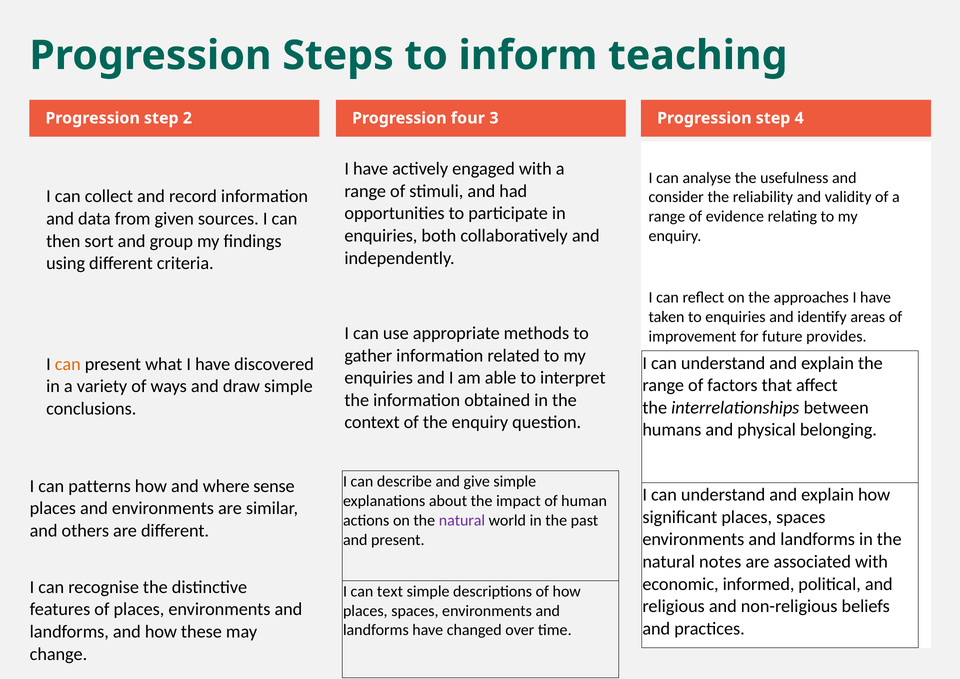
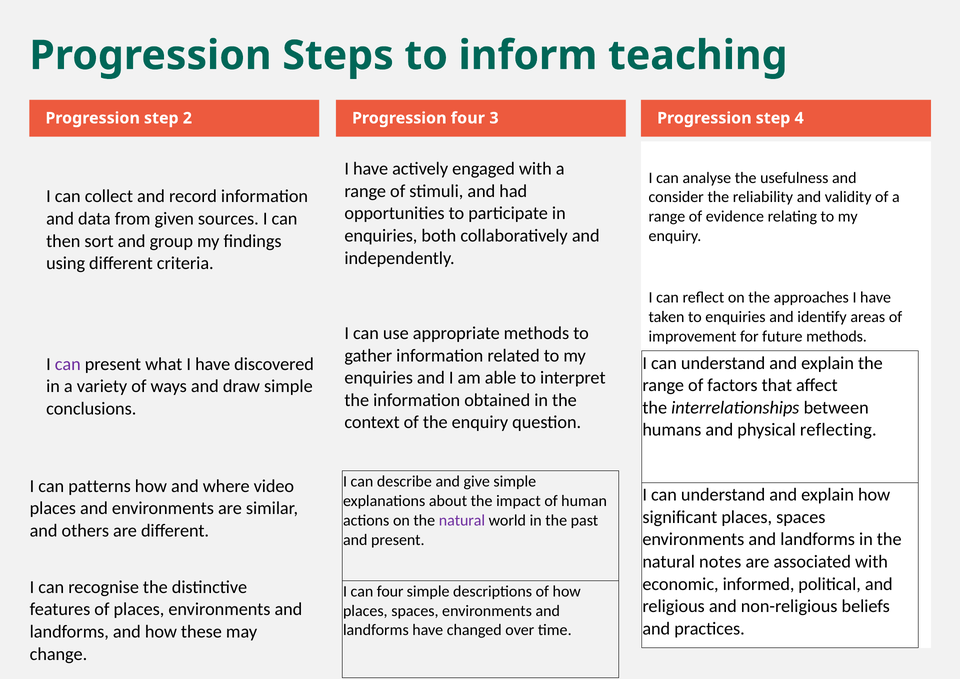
future provides: provides -> methods
can at (68, 364) colour: orange -> purple
belonging: belonging -> reflecting
sense: sense -> video
can text: text -> four
